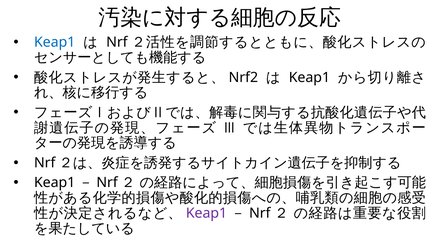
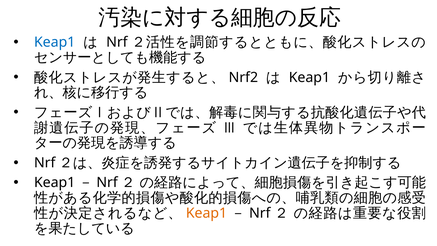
Keap1 at (206, 213) colour: purple -> orange
